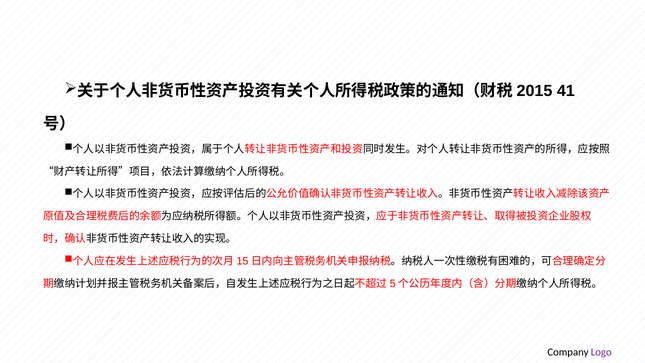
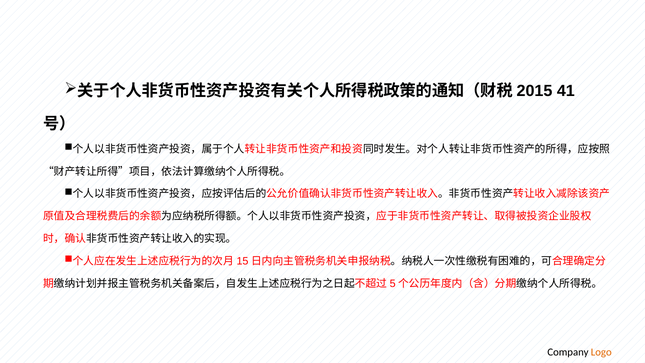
Logo colour: purple -> orange
